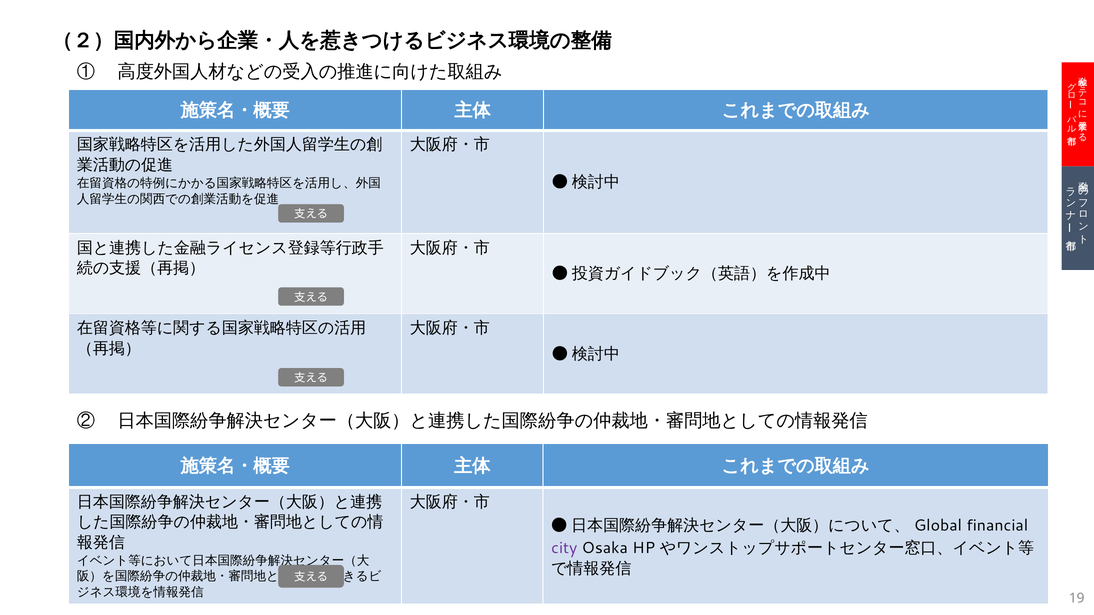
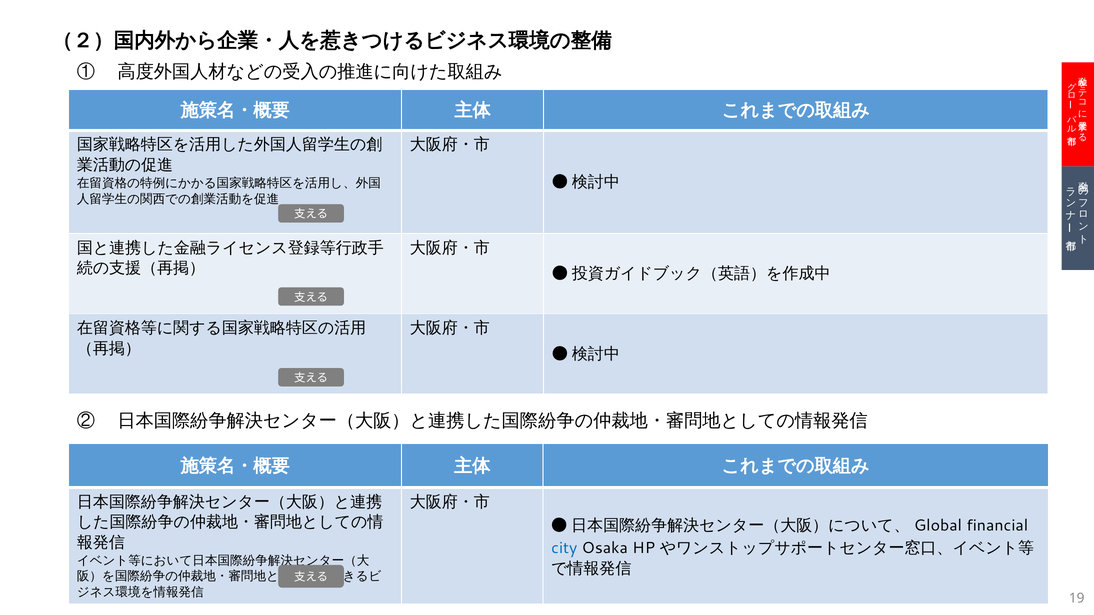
city colour: purple -> blue
